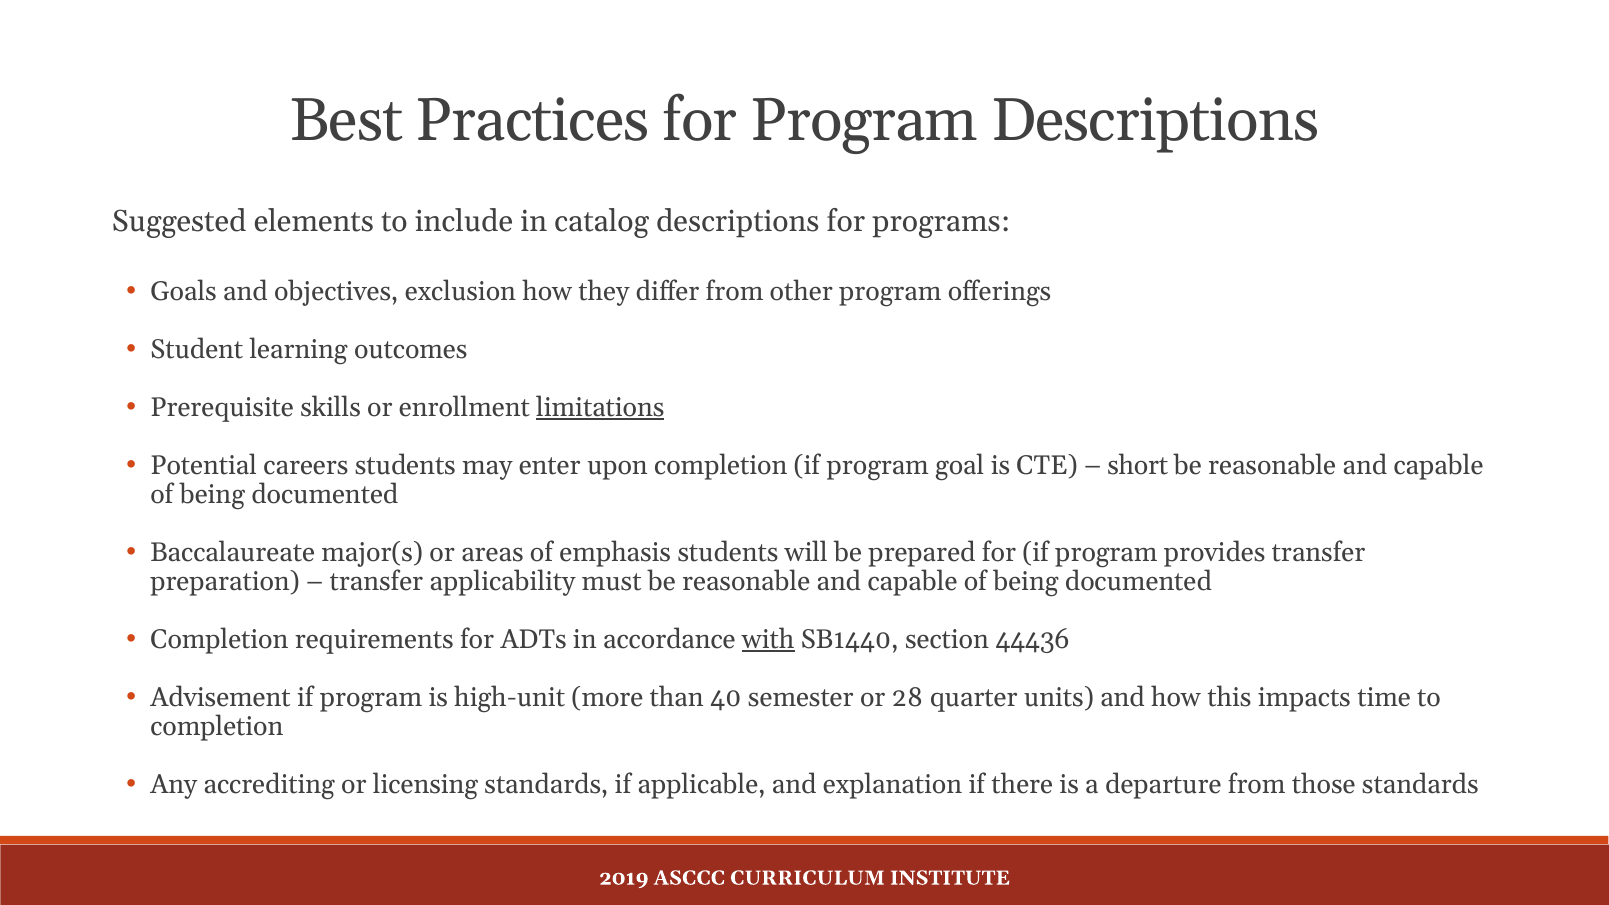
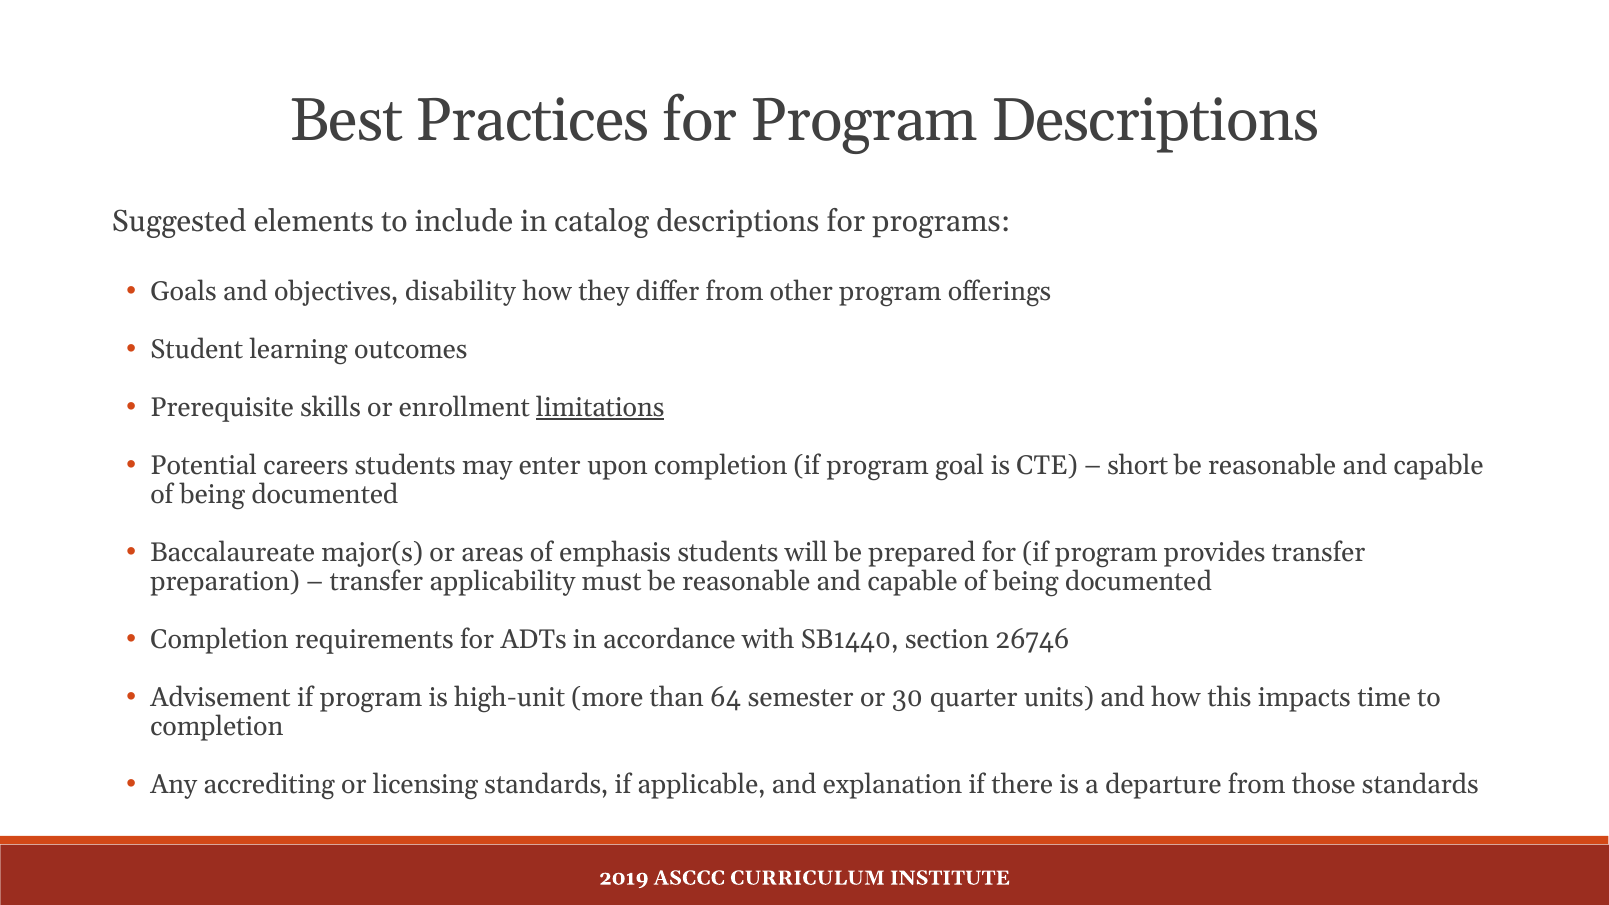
exclusion: exclusion -> disability
with underline: present -> none
44436: 44436 -> 26746
40: 40 -> 64
28: 28 -> 30
